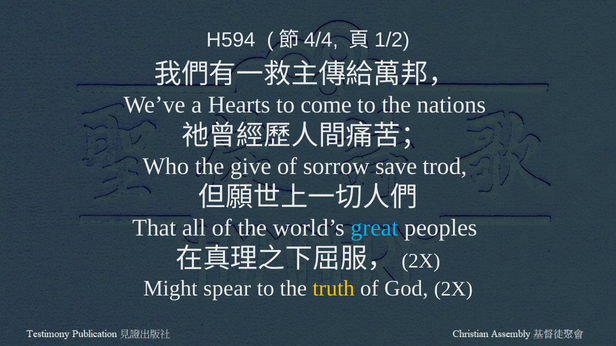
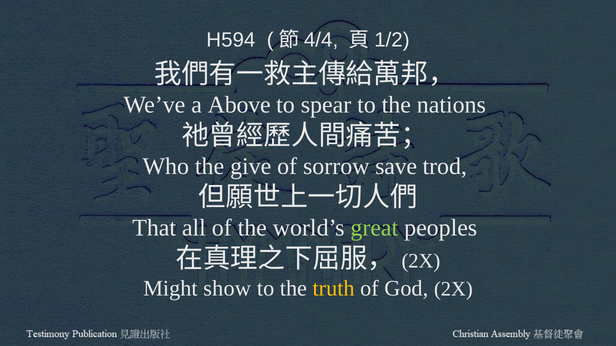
Hearts: Hearts -> Above
come: come -> spear
great colour: light blue -> light green
spear: spear -> show
